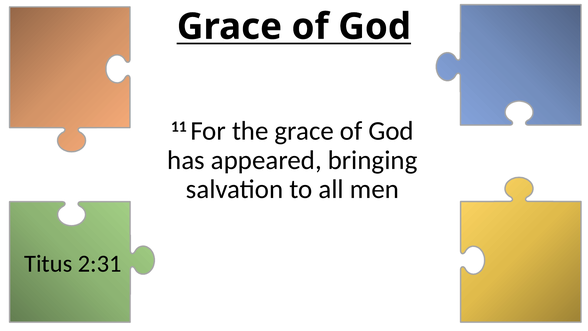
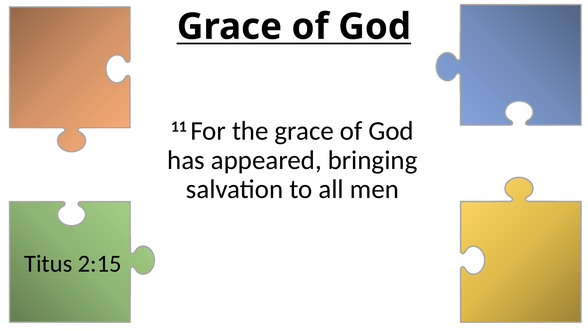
2:31: 2:31 -> 2:15
